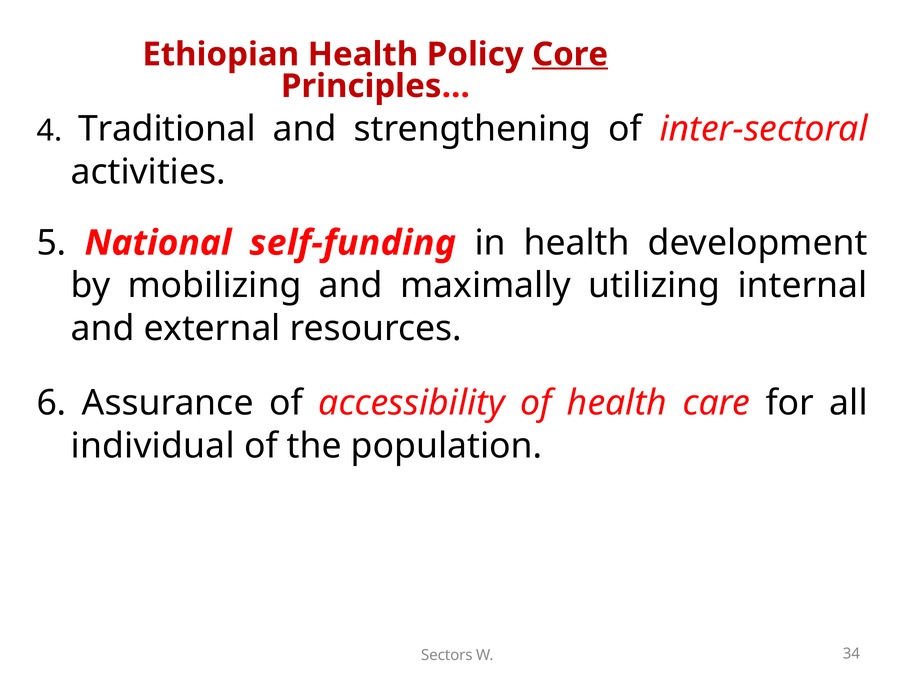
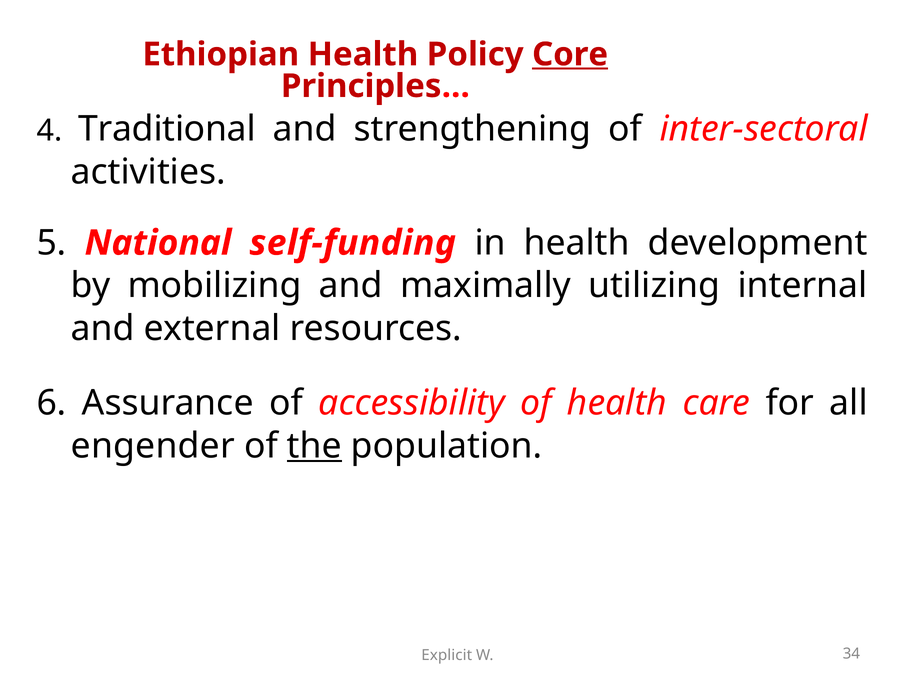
individual: individual -> engender
the underline: none -> present
Sectors: Sectors -> Explicit
